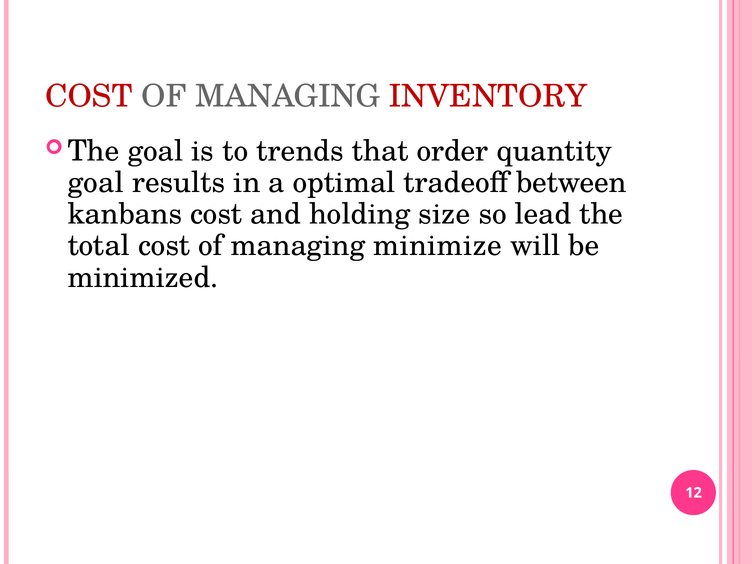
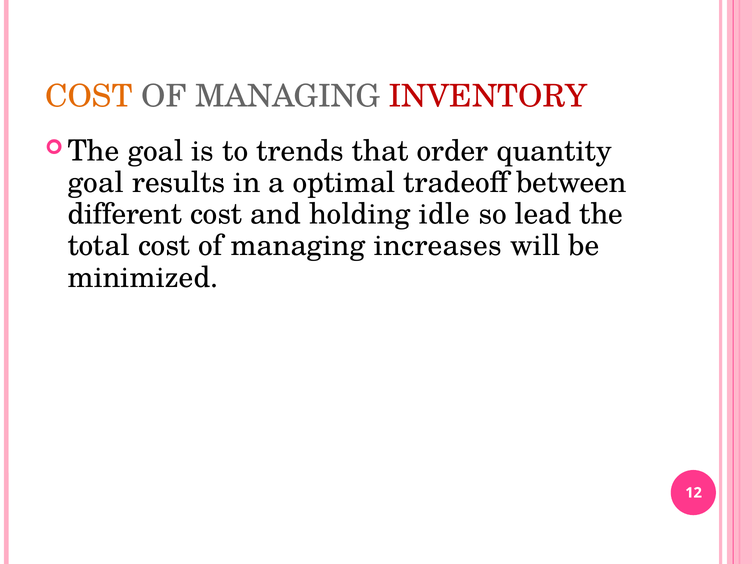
COST at (89, 96) colour: red -> orange
kanbans: kanbans -> different
size: size -> idle
minimize: minimize -> increases
